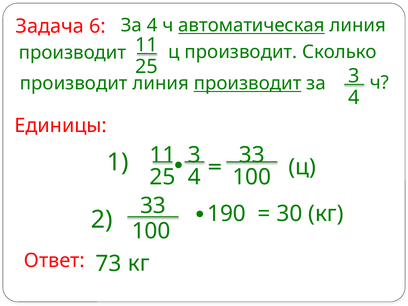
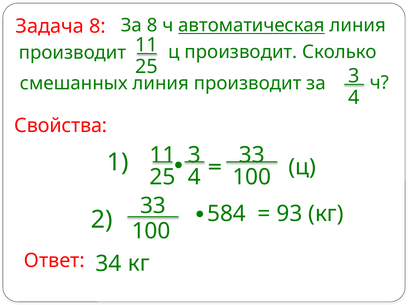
Задача 6: 6 -> 8
За 4: 4 -> 8
производит at (74, 83): производит -> смешанных
производит at (248, 83) underline: present -> none
Единицы: Единицы -> Свойства
190: 190 -> 584
30: 30 -> 93
73: 73 -> 34
